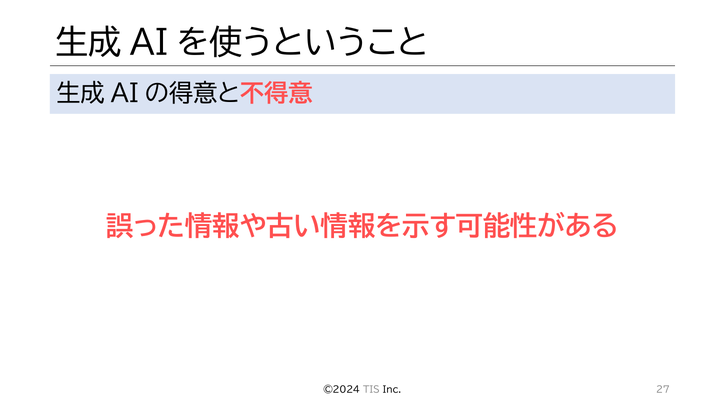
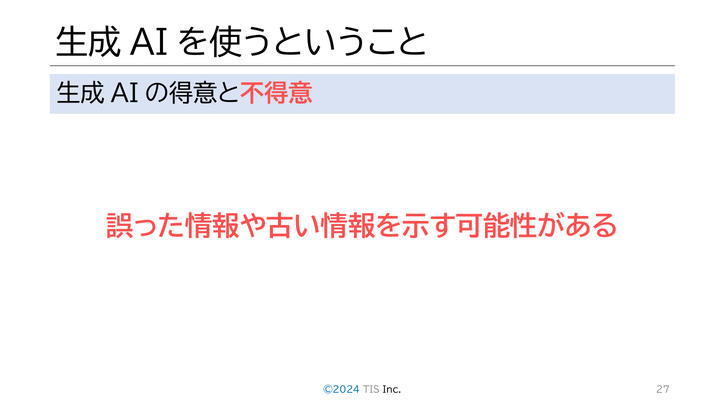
©2024 colour: black -> blue
